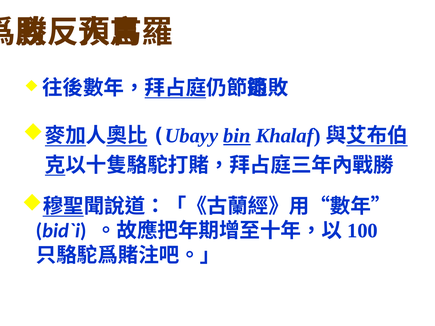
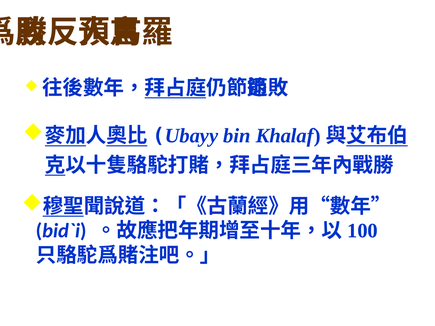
bin underline: present -> none
